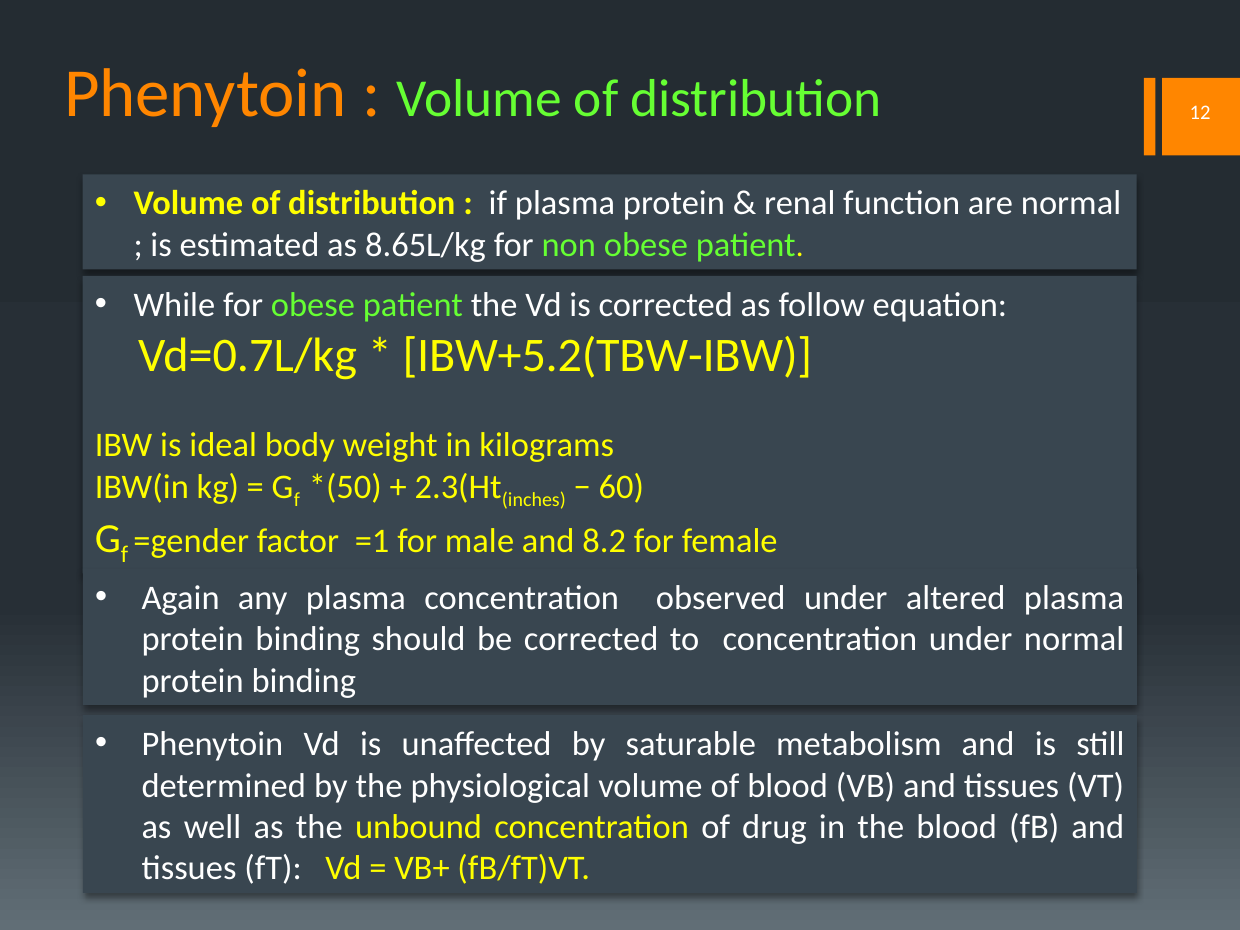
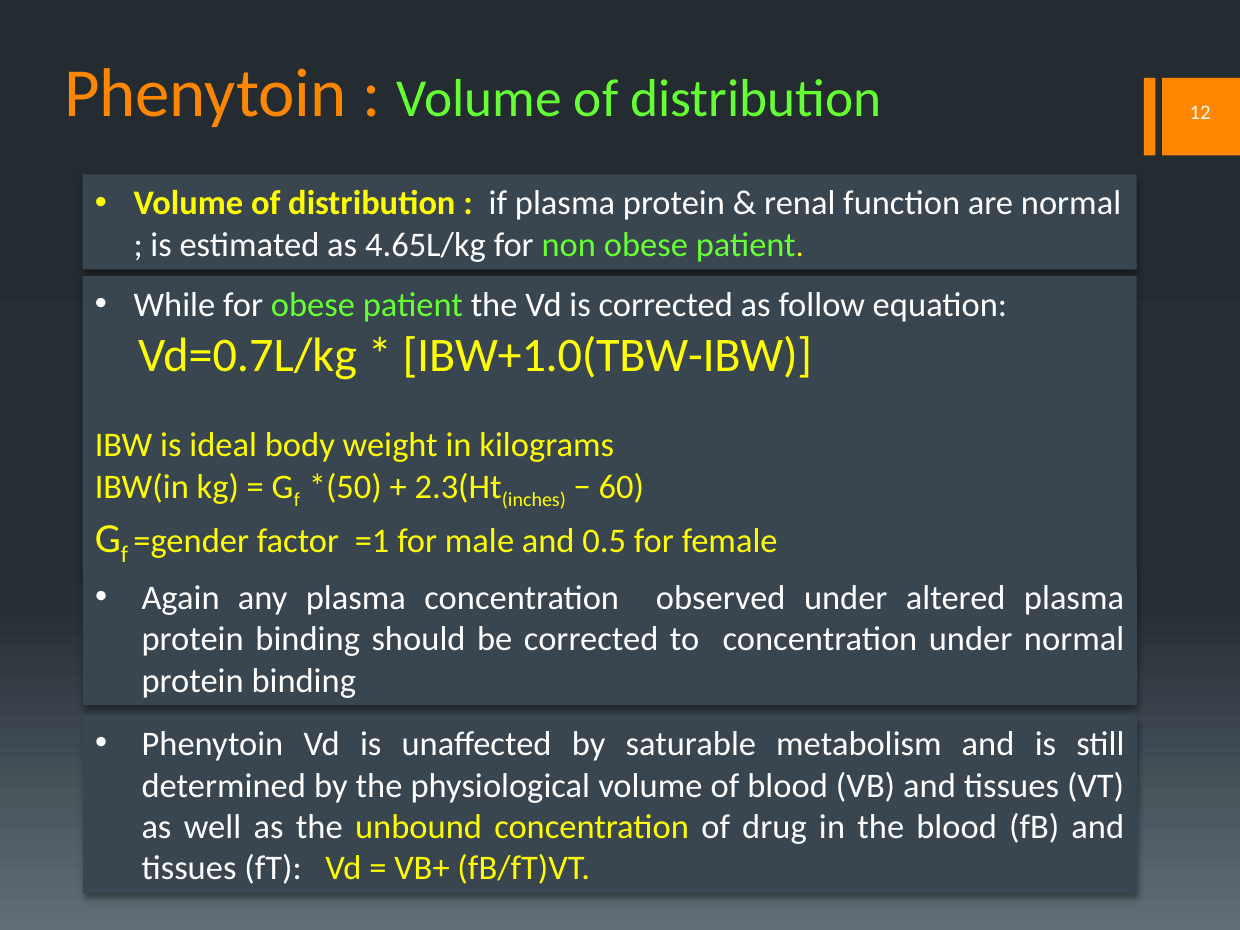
8.65L/kg: 8.65L/kg -> 4.65L/kg
IBW+5.2(TBW-IBW: IBW+5.2(TBW-IBW -> IBW+1.0(TBW-IBW
8.2: 8.2 -> 0.5
